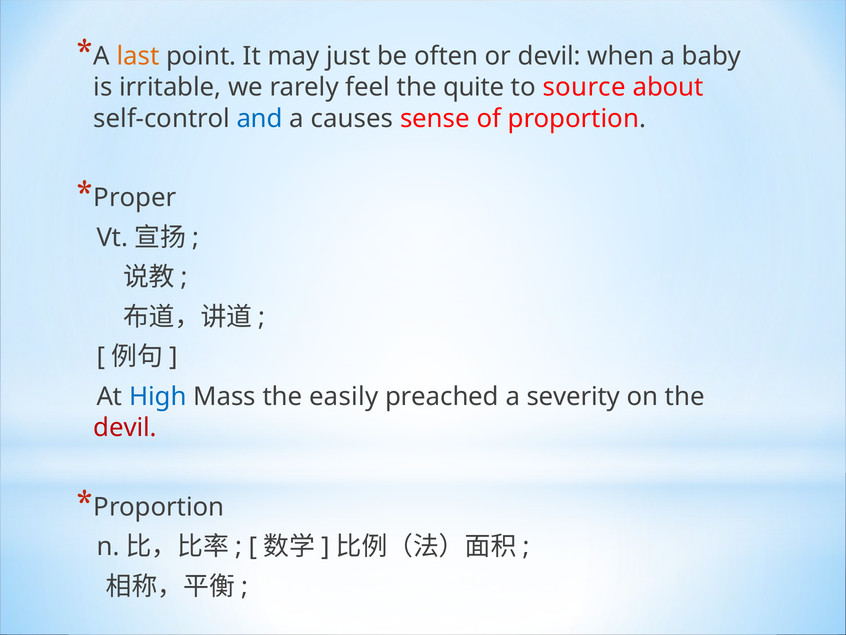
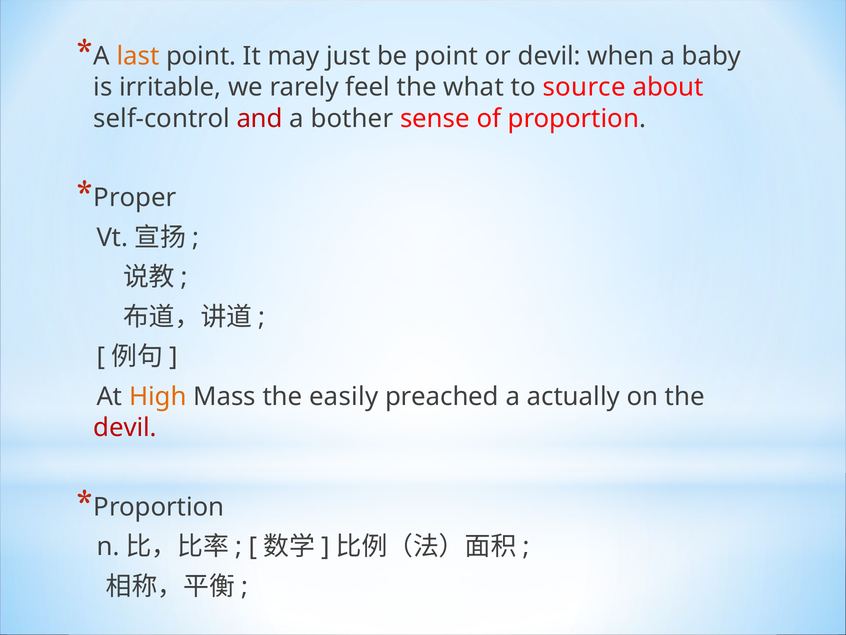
be often: often -> point
quite: quite -> what
and colour: blue -> red
causes: causes -> bother
High colour: blue -> orange
severity: severity -> actually
